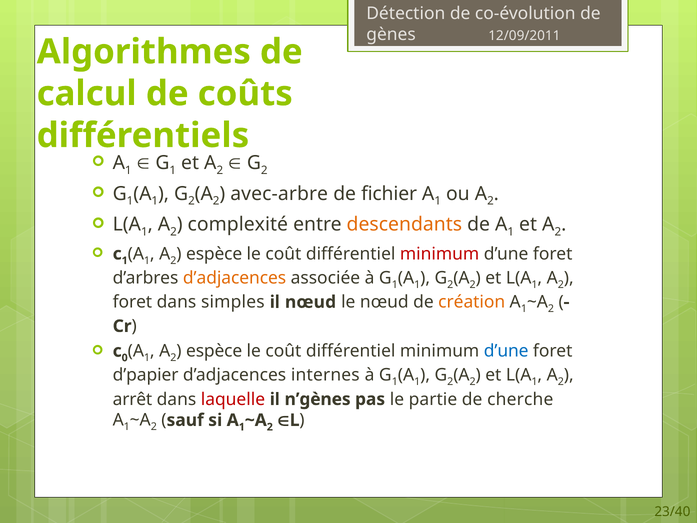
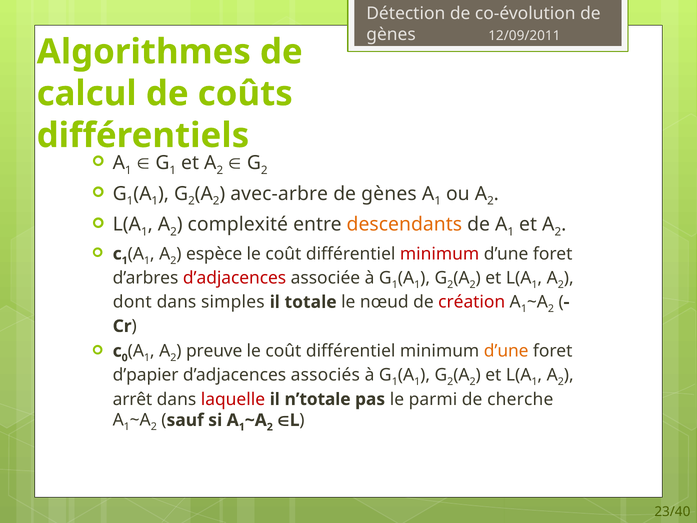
fichier at (389, 194): fichier -> gènes
d’adjacences at (235, 278) colour: orange -> red
foret at (132, 302): foret -> dont
il nœud: nœud -> totale
création colour: orange -> red
espèce at (214, 351): espèce -> preuve
d’une at (506, 351) colour: blue -> orange
internes: internes -> associés
n’gènes: n’gènes -> n’totale
partie: partie -> parmi
